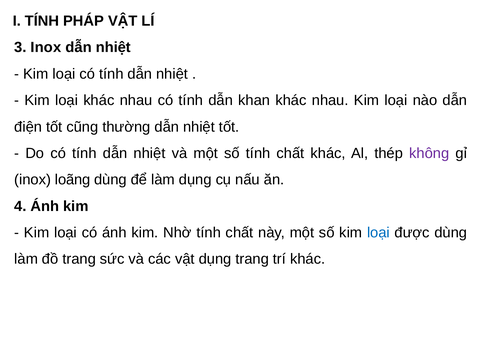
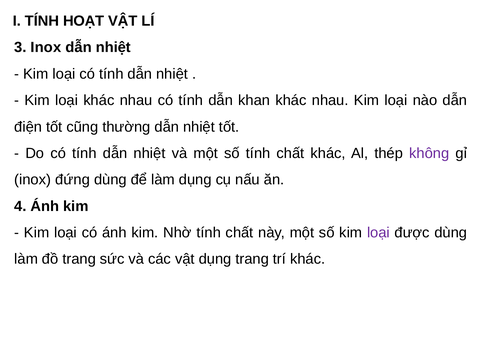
PHÁP: PHÁP -> HOẠT
loãng: loãng -> đứng
loại at (378, 233) colour: blue -> purple
